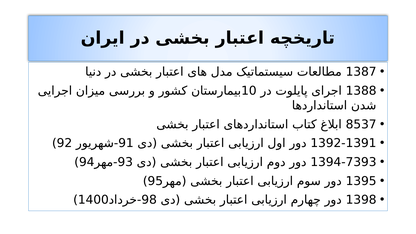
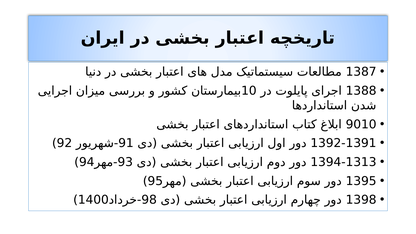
8537: 8537 -> 9010
1394-7393: 1394-7393 -> 1394-1313
